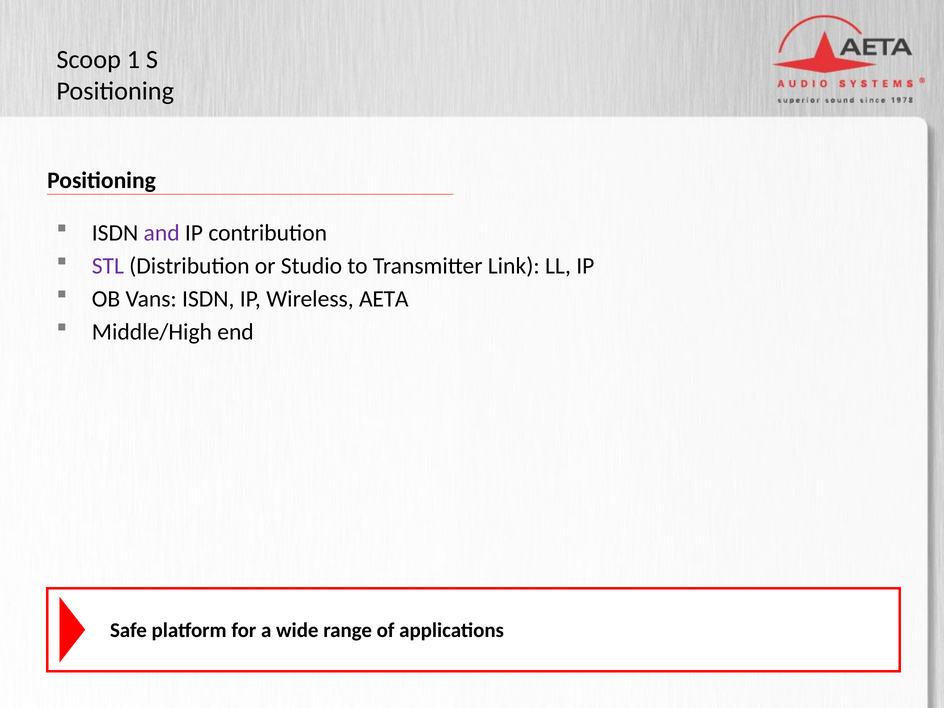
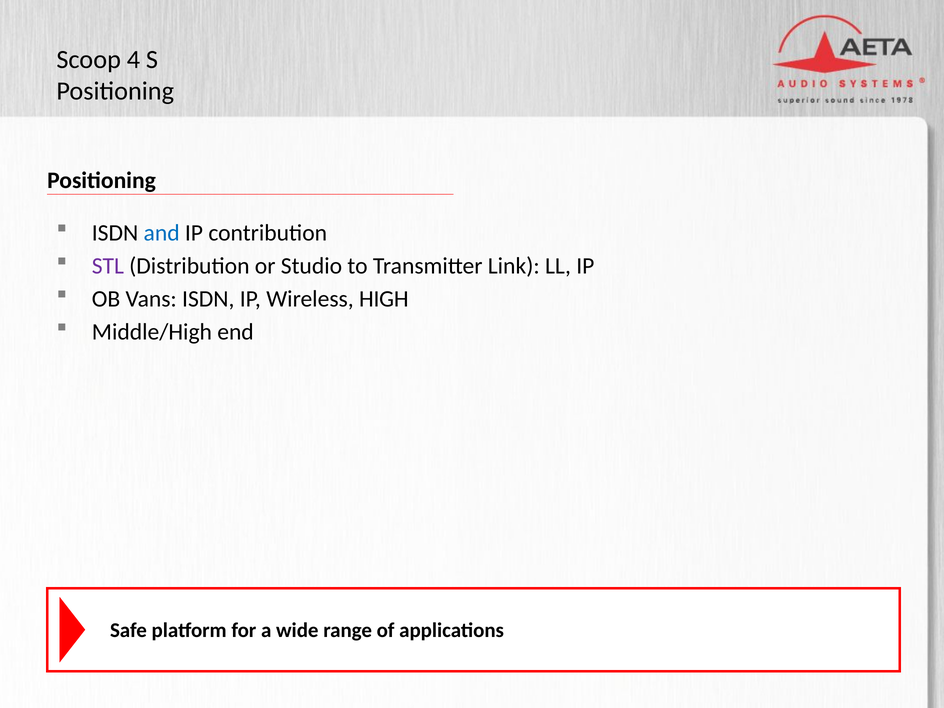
1: 1 -> 4
and colour: purple -> blue
AETA: AETA -> HIGH
